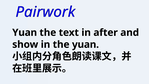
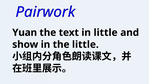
in after: after -> little
the yuan: yuan -> little
